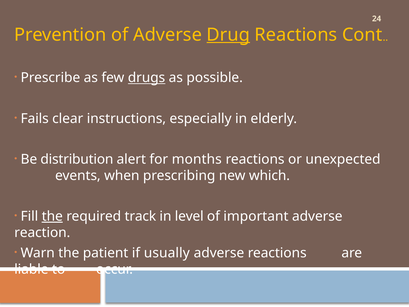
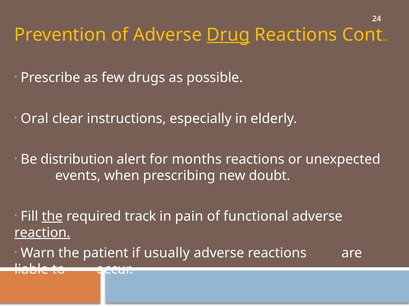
drugs underline: present -> none
Fails: Fails -> Oral
which: which -> doubt
level: level -> pain
important: important -> functional
reaction underline: none -> present
